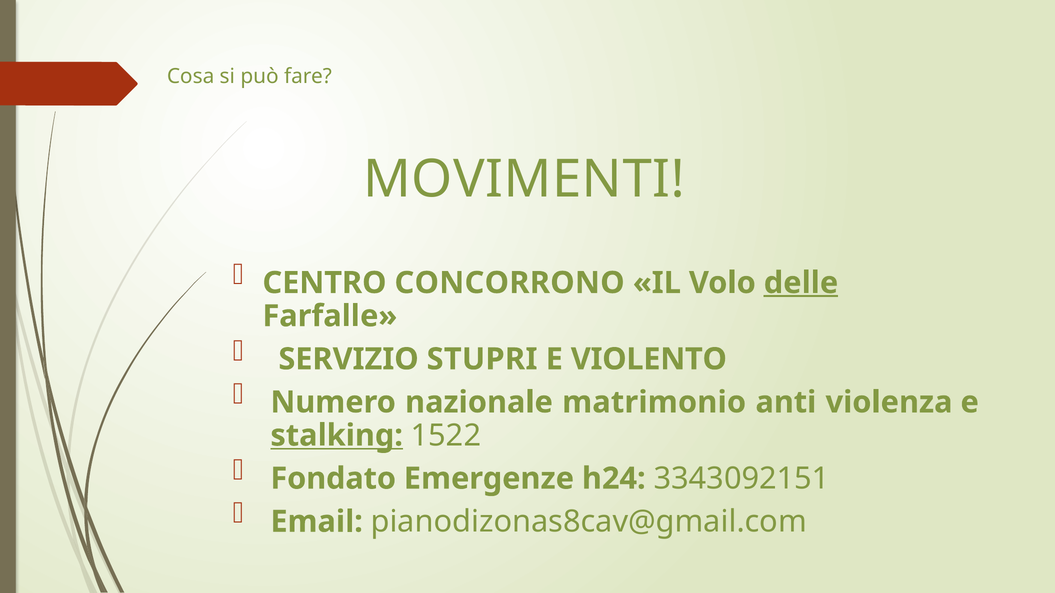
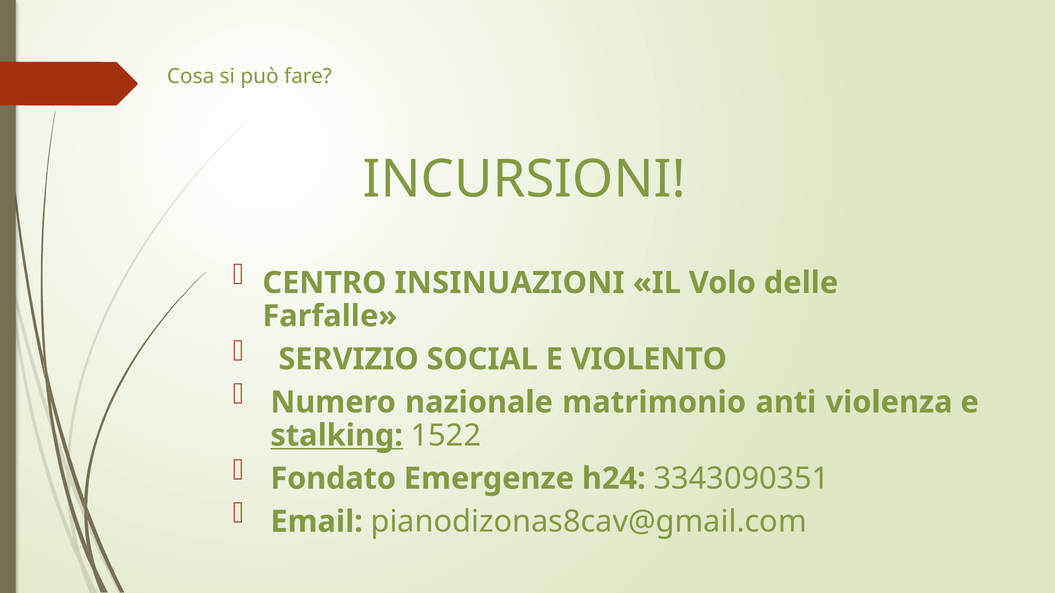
MOVIMENTI: MOVIMENTI -> INCURSIONI
CONCORRONO: CONCORRONO -> INSINUAZIONI
delle underline: present -> none
STUPRI: STUPRI -> SOCIAL
3343092151: 3343092151 -> 3343090351
